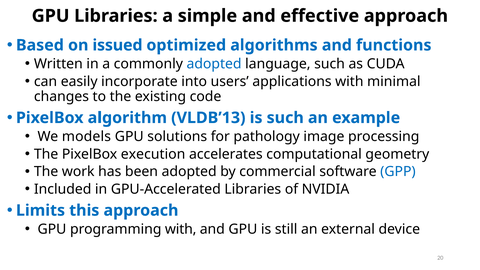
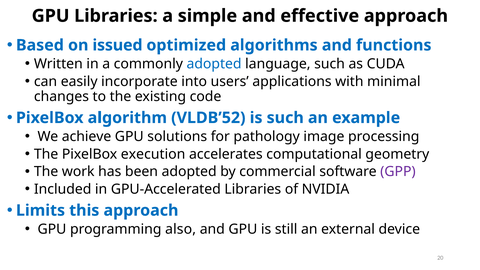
VLDB’13: VLDB’13 -> VLDB’52
models: models -> achieve
GPP colour: blue -> purple
programming with: with -> also
